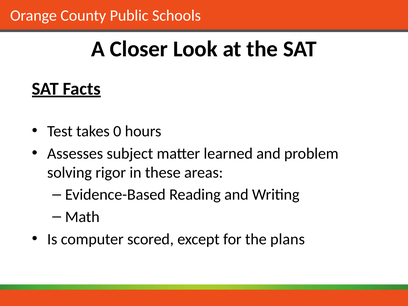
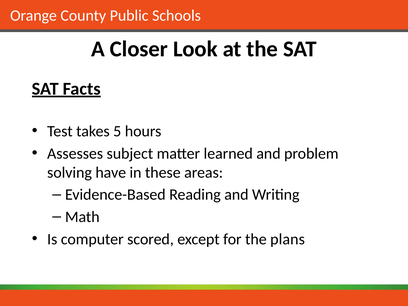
0: 0 -> 5
rigor: rigor -> have
